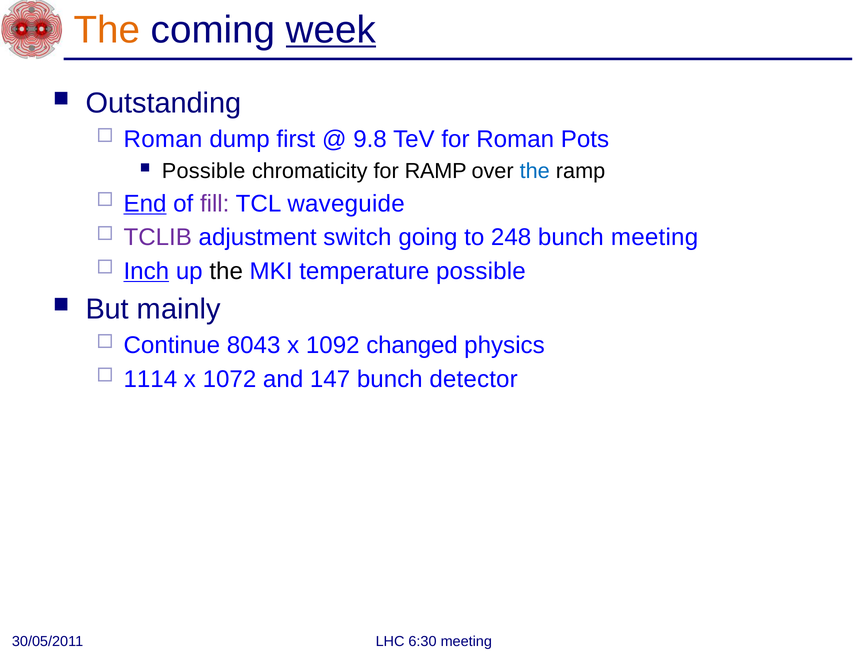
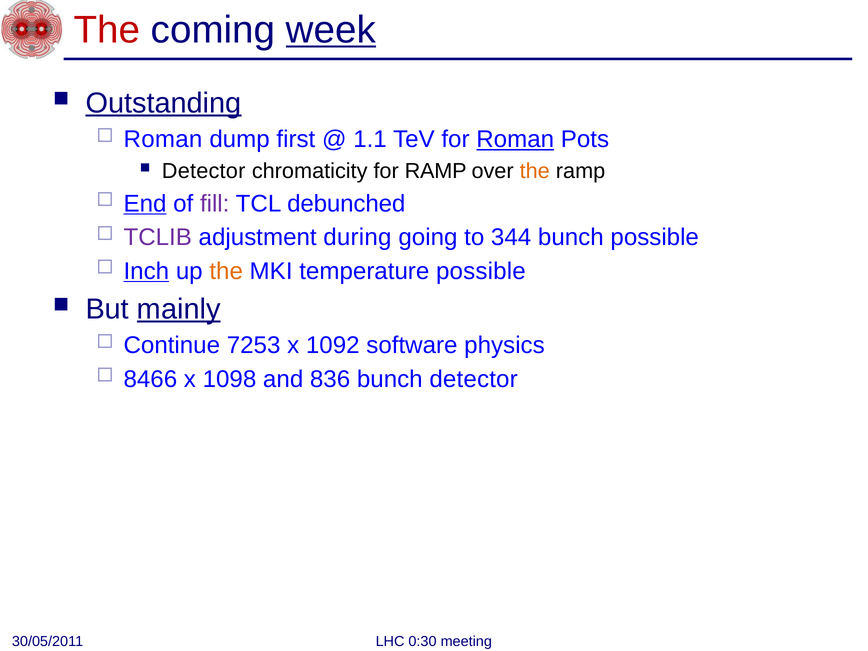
The at (107, 30) colour: orange -> red
Outstanding underline: none -> present
9.8: 9.8 -> 1.1
Roman at (515, 139) underline: none -> present
Possible at (204, 171): Possible -> Detector
the at (535, 171) colour: blue -> orange
waveguide: waveguide -> debunched
switch: switch -> during
248: 248 -> 344
bunch meeting: meeting -> possible
the at (226, 271) colour: black -> orange
mainly underline: none -> present
8043: 8043 -> 7253
changed: changed -> software
1114: 1114 -> 8466
1072: 1072 -> 1098
147: 147 -> 836
6:30: 6:30 -> 0:30
